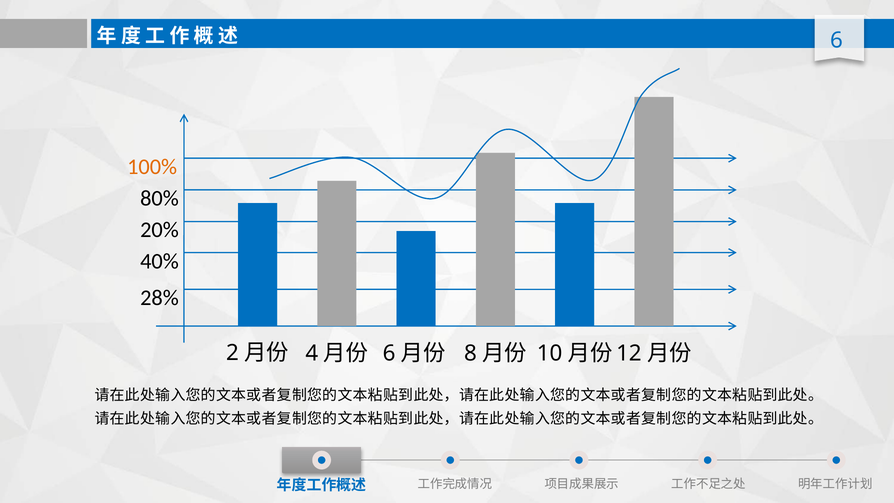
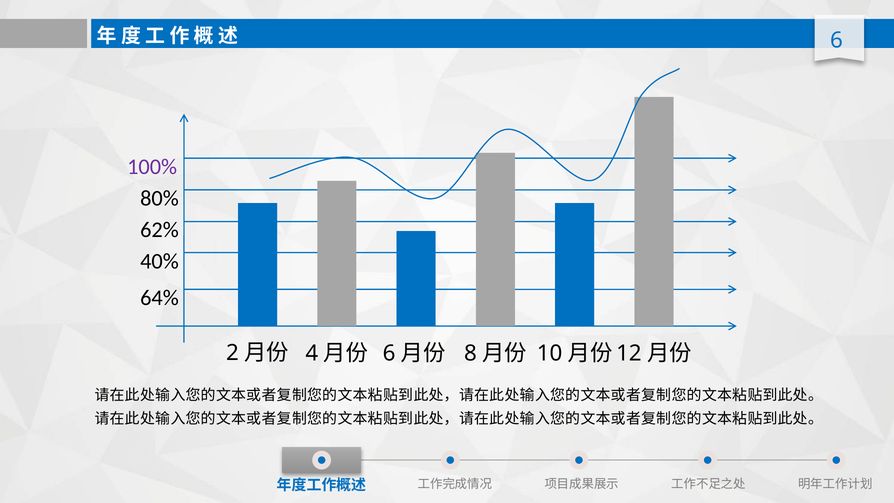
100% colour: orange -> purple
20%: 20% -> 62%
28%: 28% -> 64%
